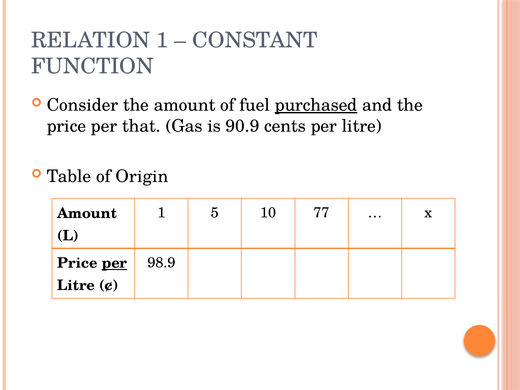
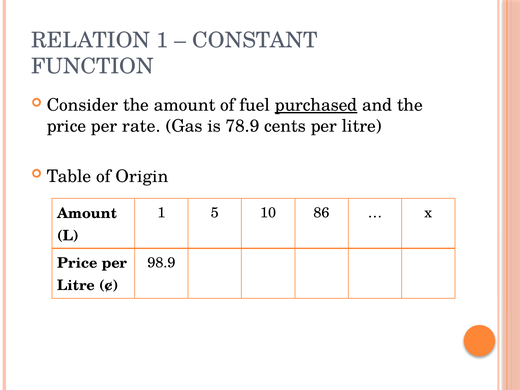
that: that -> rate
90.9: 90.9 -> 78.9
77: 77 -> 86
per at (114, 263) underline: present -> none
